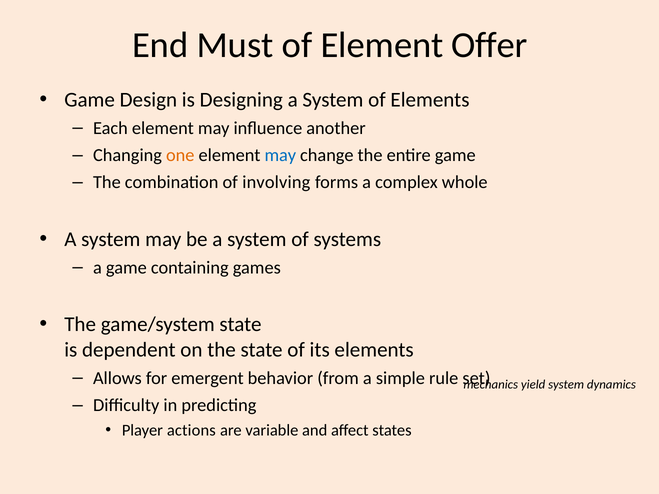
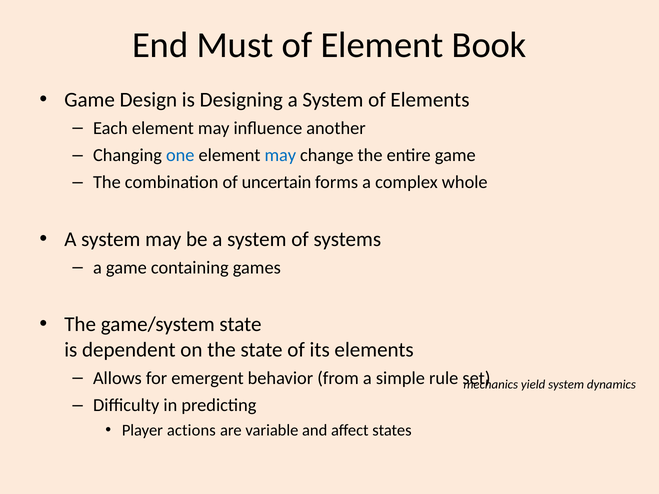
Offer: Offer -> Book
one colour: orange -> blue
involving: involving -> uncertain
